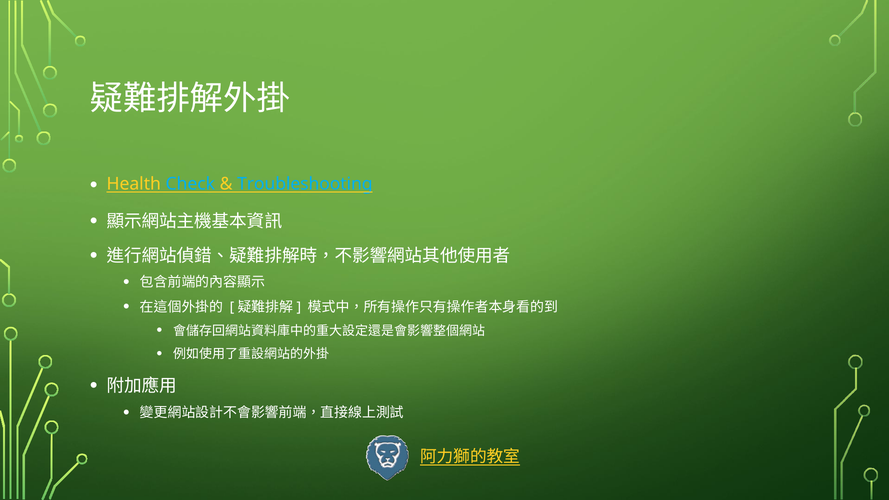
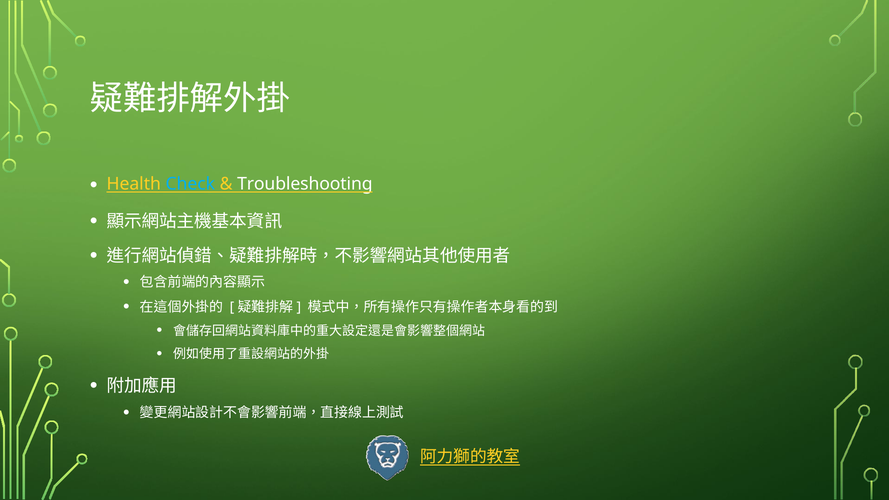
Troubleshooting colour: light blue -> white
